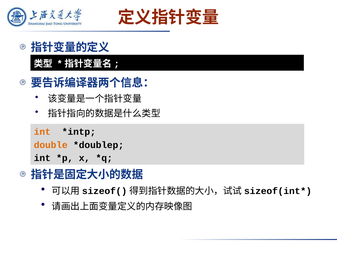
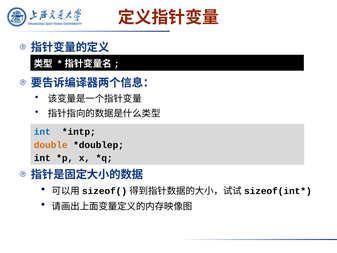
int at (42, 132) colour: orange -> blue
